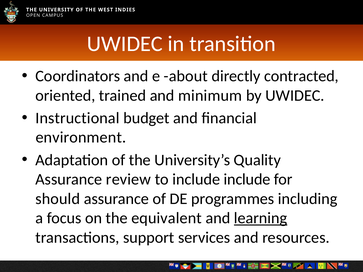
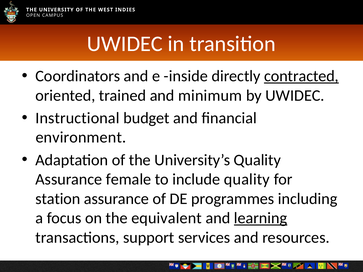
about: about -> inside
contracted underline: none -> present
review: review -> female
include include: include -> quality
should: should -> station
